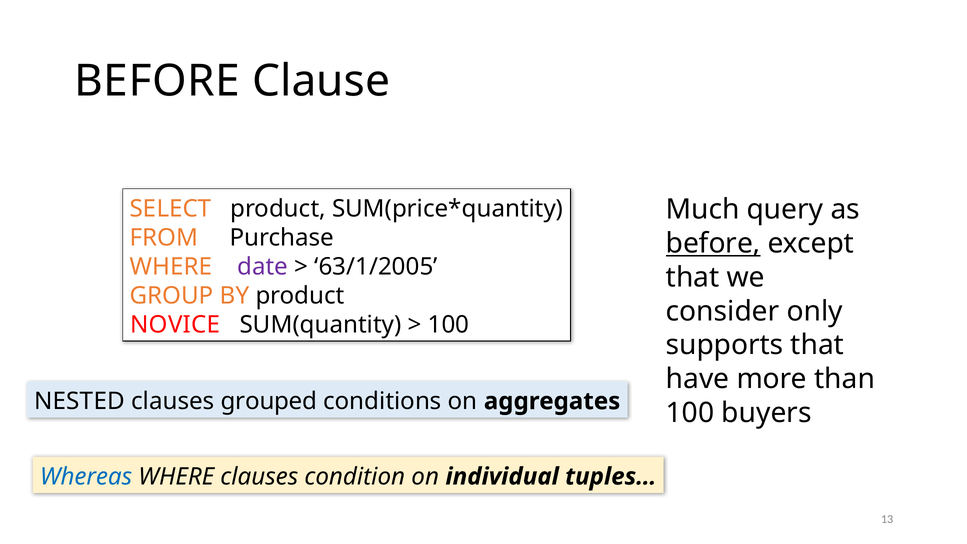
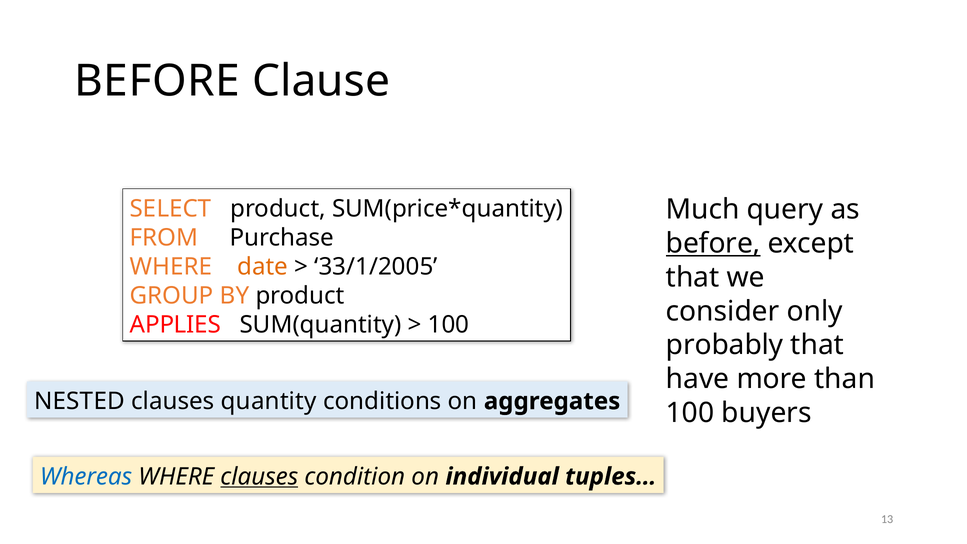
date colour: purple -> orange
63/1/2005: 63/1/2005 -> 33/1/2005
NOVICE: NOVICE -> APPLIES
supports: supports -> probably
grouped: grouped -> quantity
clauses at (259, 477) underline: none -> present
